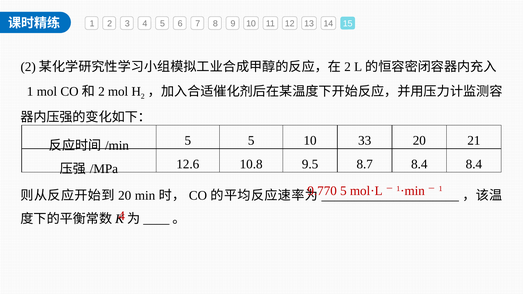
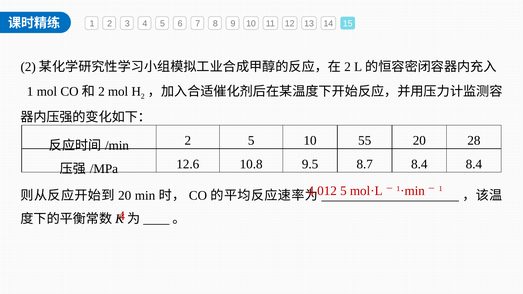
5 at (188, 141): 5 -> 2
33: 33 -> 55
21: 21 -> 28
9.770: 9.770 -> 4.012
